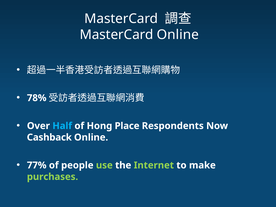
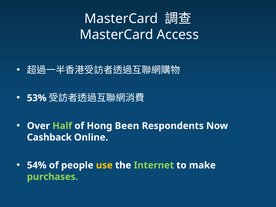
MasterCard Online: Online -> Access
78%: 78% -> 53%
Half colour: light blue -> light green
Place: Place -> Been
77%: 77% -> 54%
use colour: light green -> yellow
